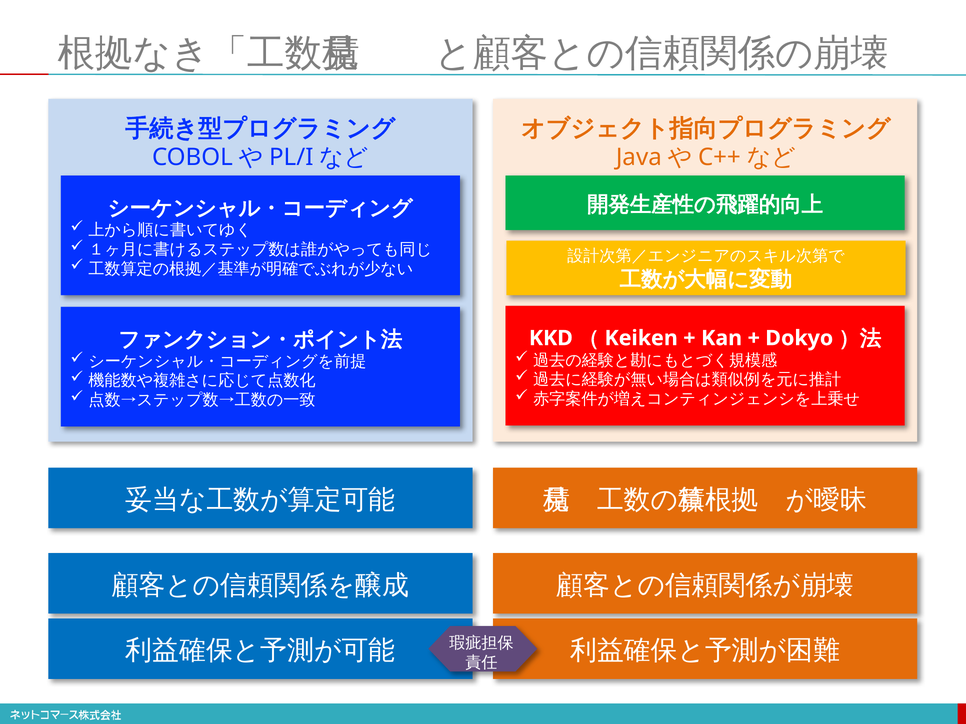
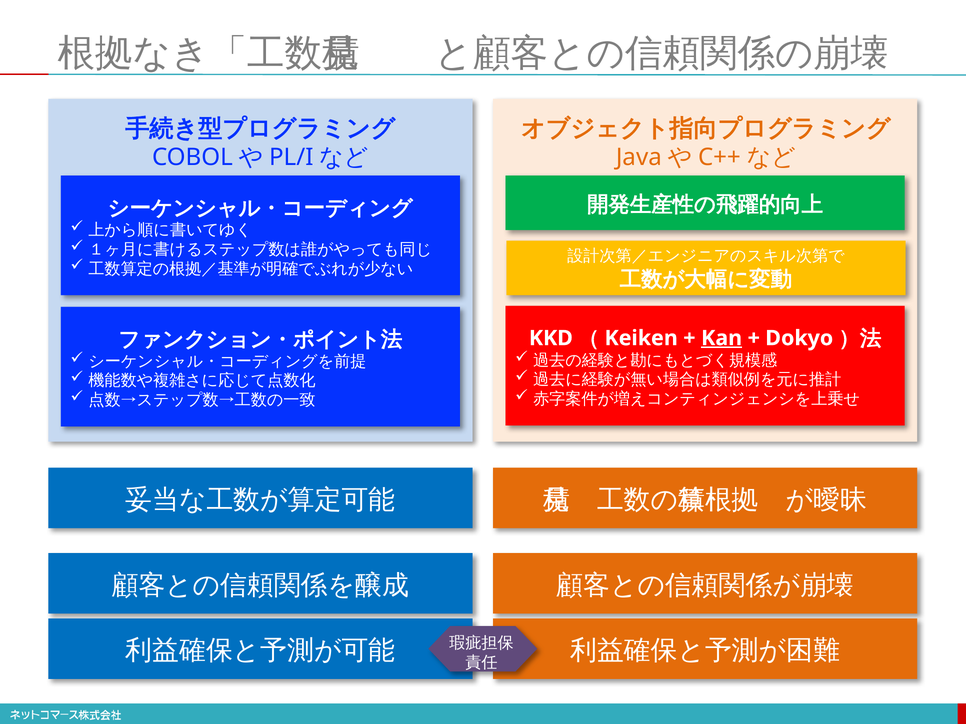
Kan underline: none -> present
